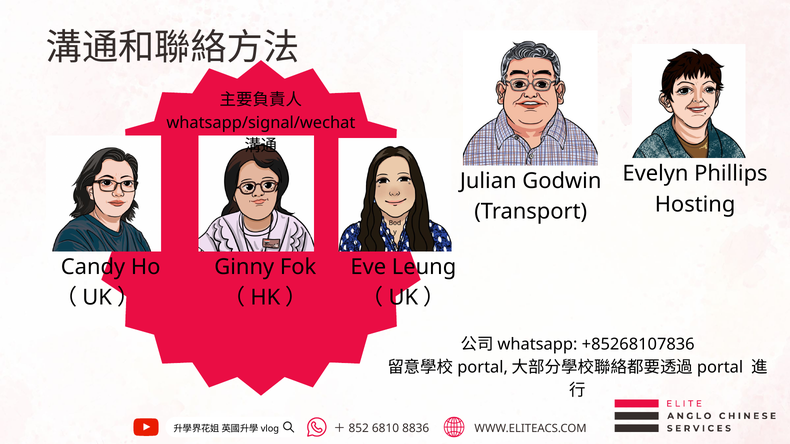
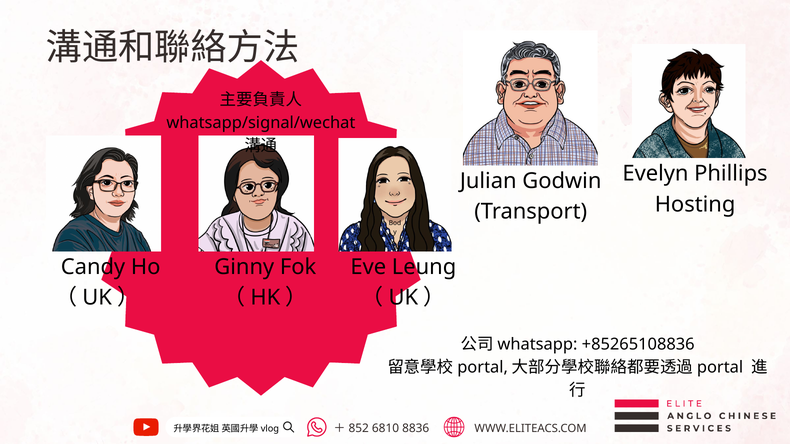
+85268107836: +85268107836 -> +85265108836
